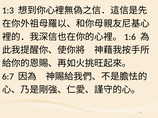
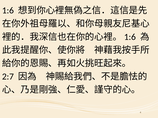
1:3: 1:3 -> 1:6
6:7: 6:7 -> 2:7
